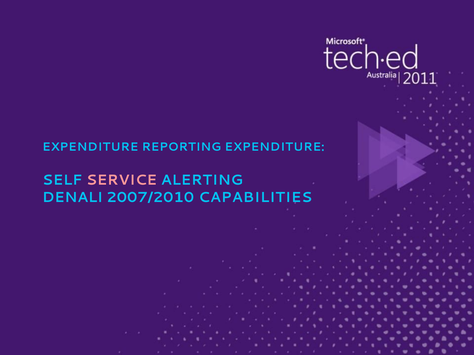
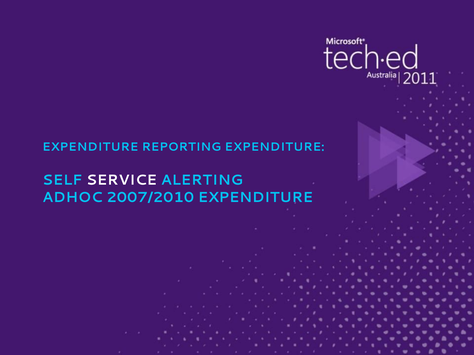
SERVICE colour: pink -> white
DENALI: DENALI -> ADHOC
2007/2010 CAPABILITIES: CAPABILITIES -> EXPENDITURE
